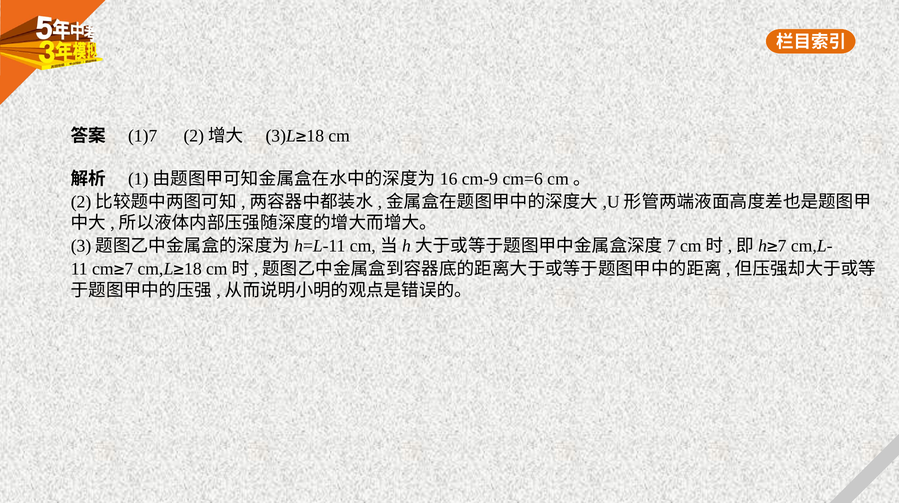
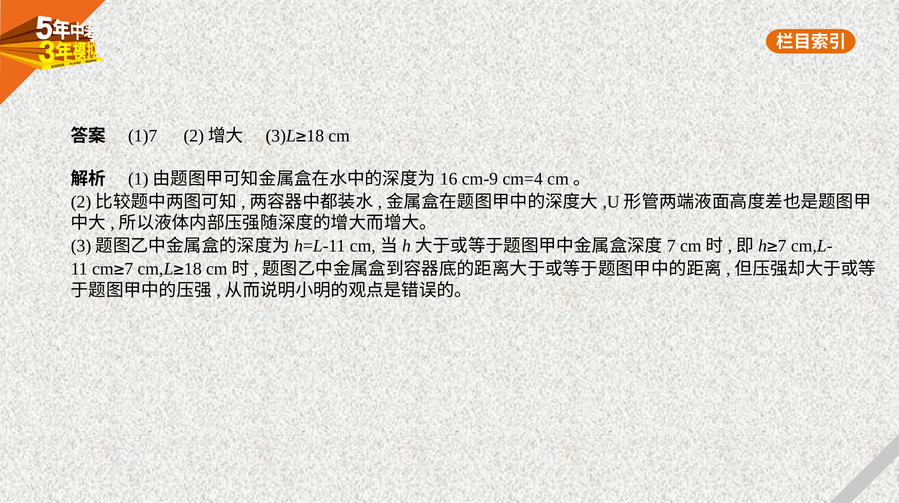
cm=6: cm=6 -> cm=4
